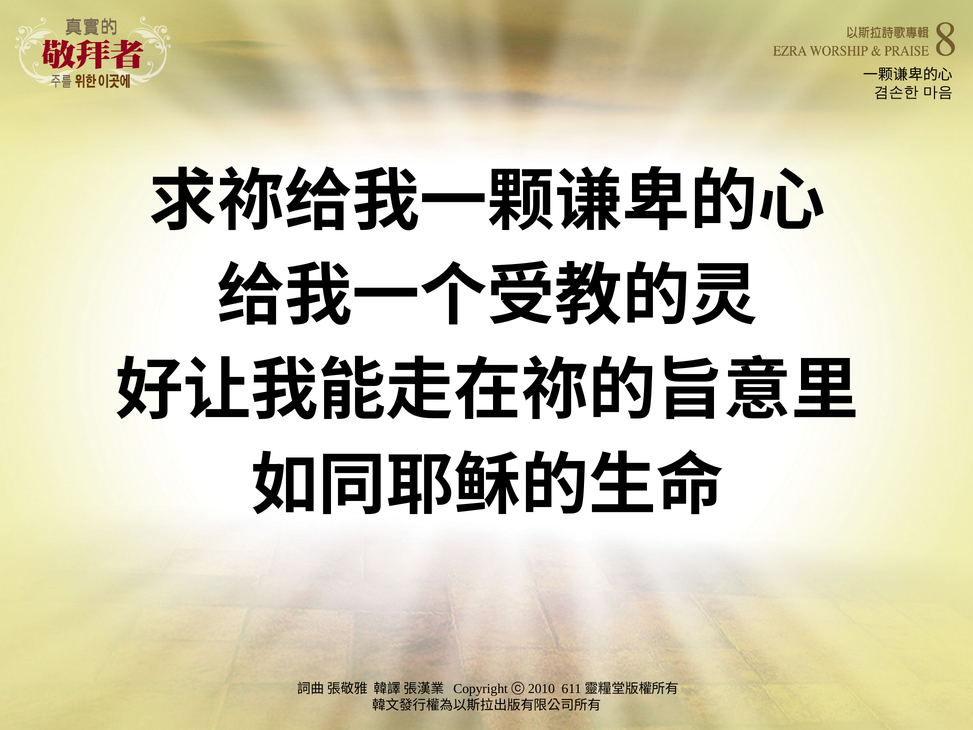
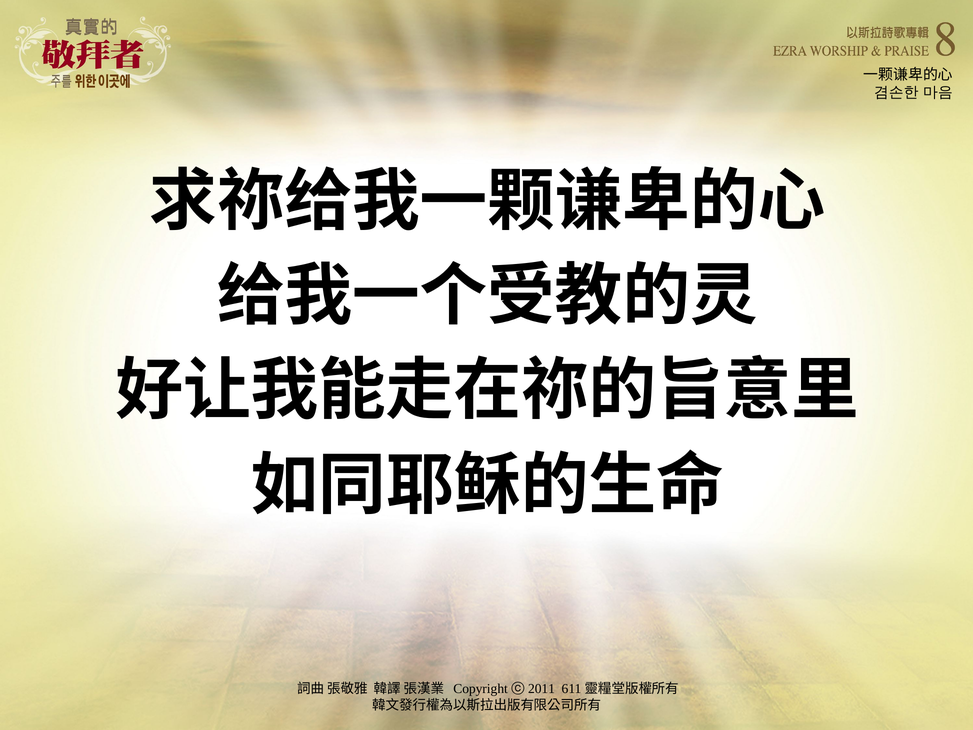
2010: 2010 -> 2011
